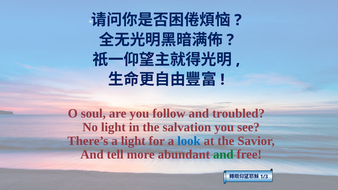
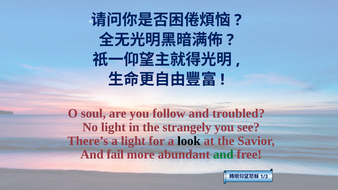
salvation: salvation -> strangely
look colour: blue -> black
tell: tell -> fail
